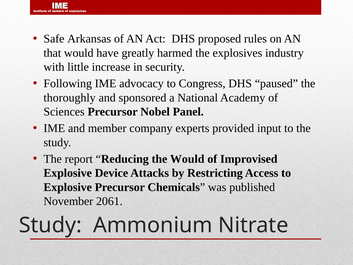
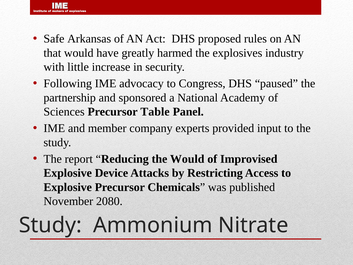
thoroughly: thoroughly -> partnership
Nobel: Nobel -> Table
2061: 2061 -> 2080
